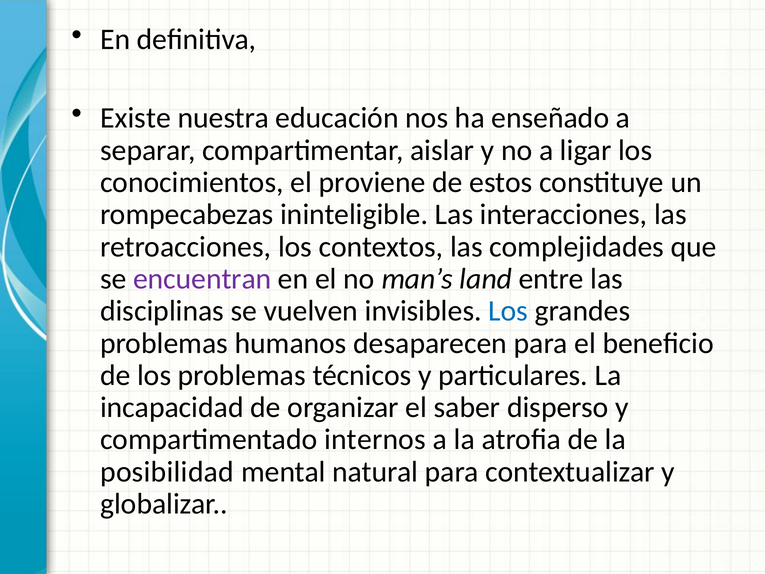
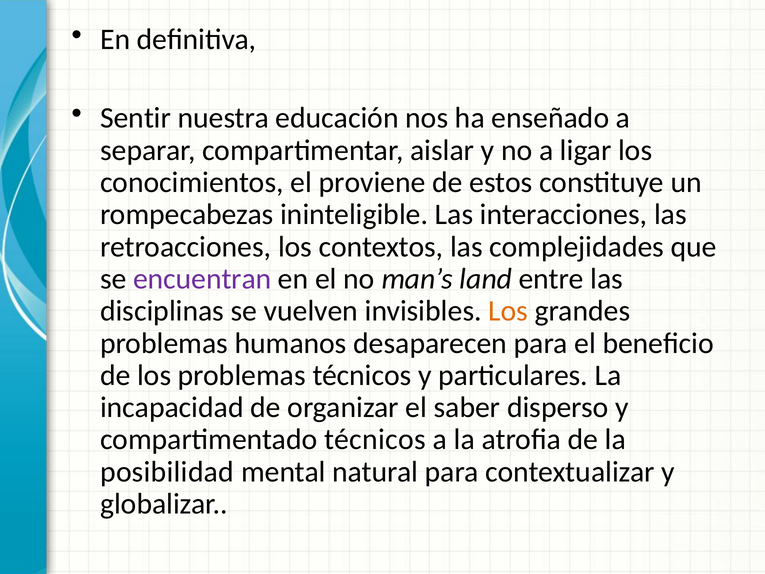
Existe: Existe -> Sentir
Los at (508, 311) colour: blue -> orange
compartimentado internos: internos -> técnicos
